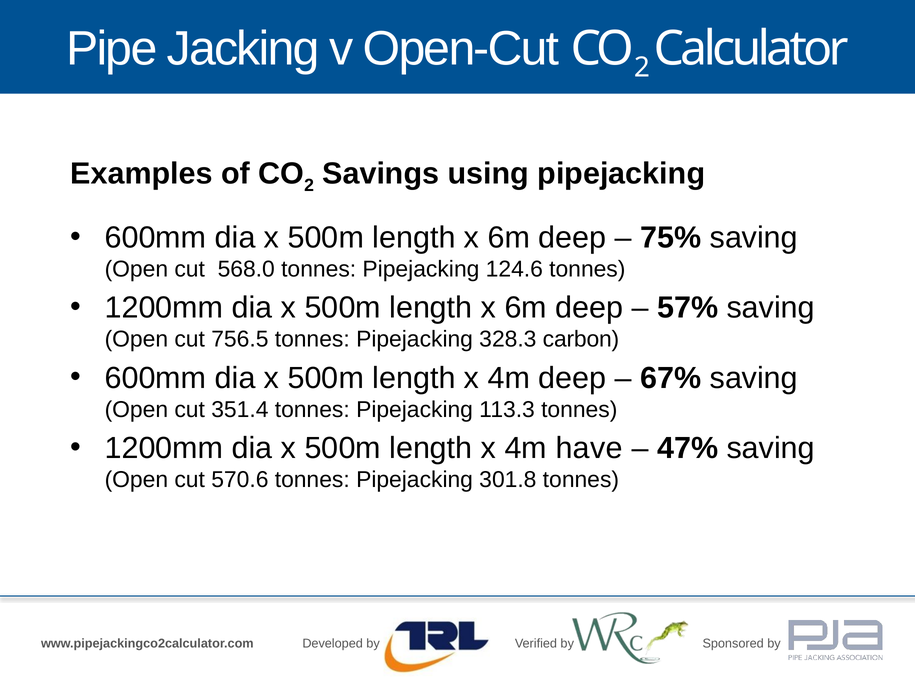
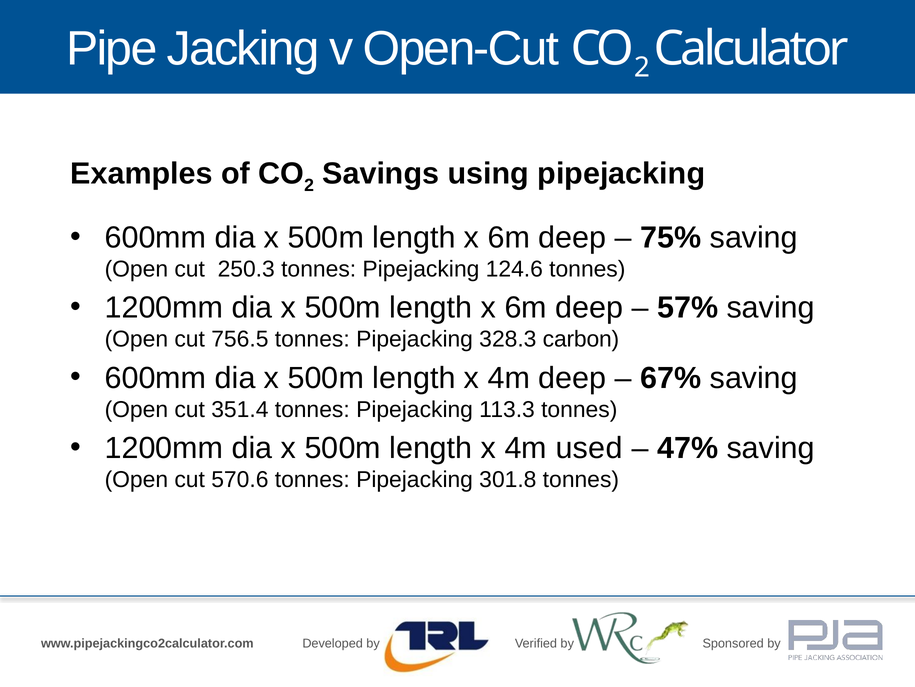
568.0: 568.0 -> 250.3
have: have -> used
